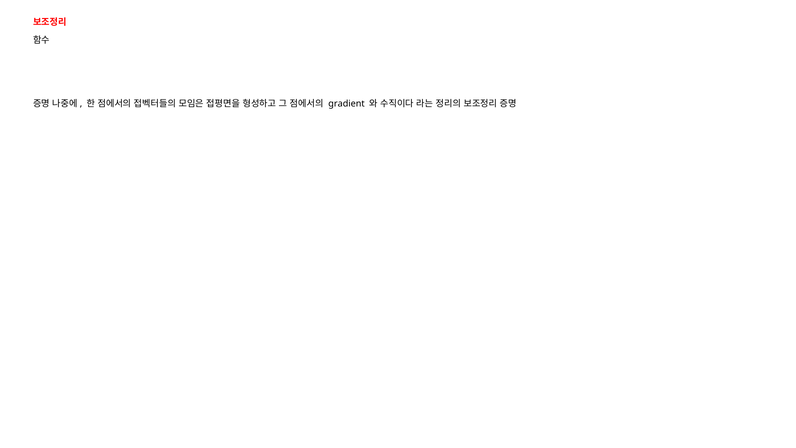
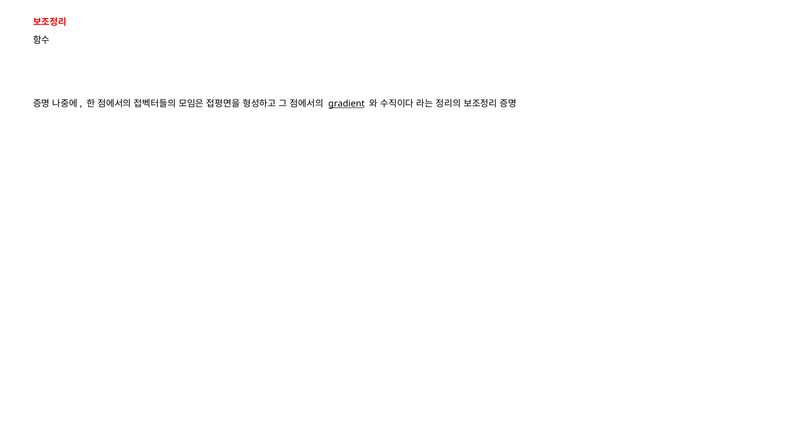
gradient underline: none -> present
